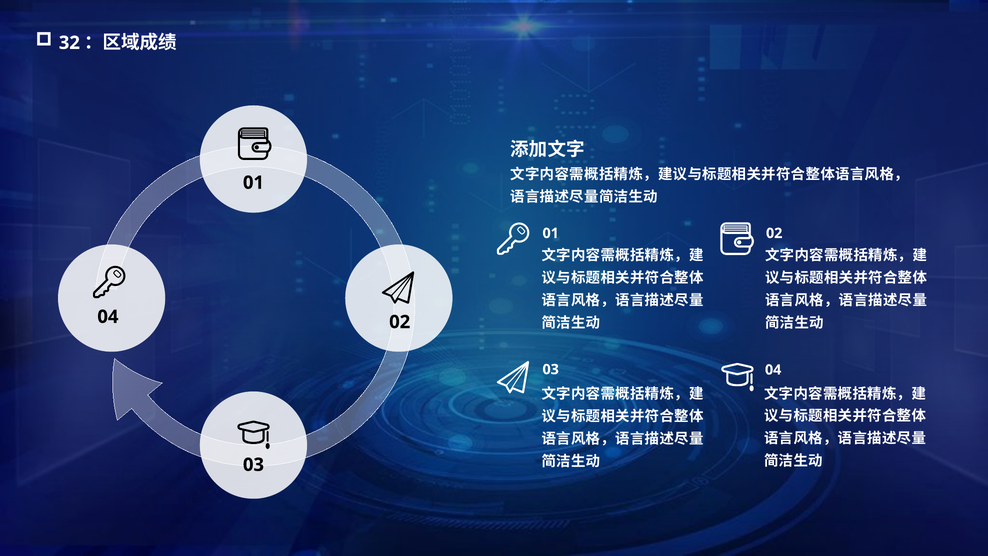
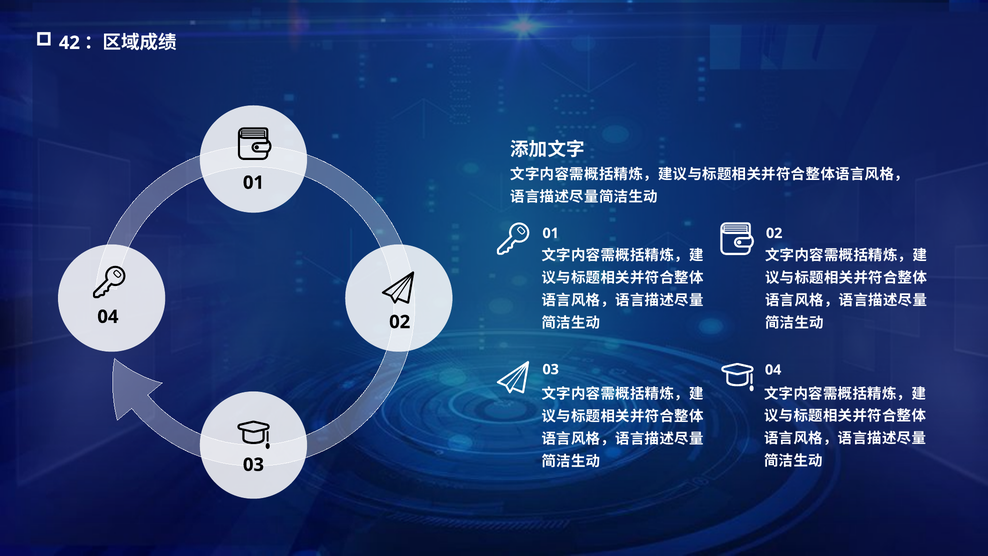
32: 32 -> 42
